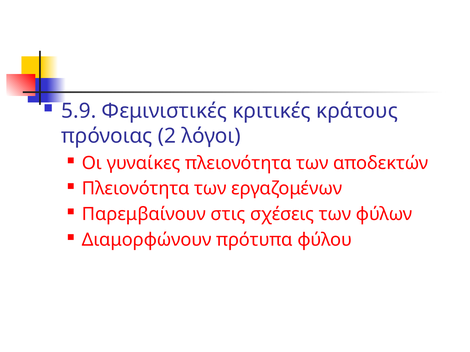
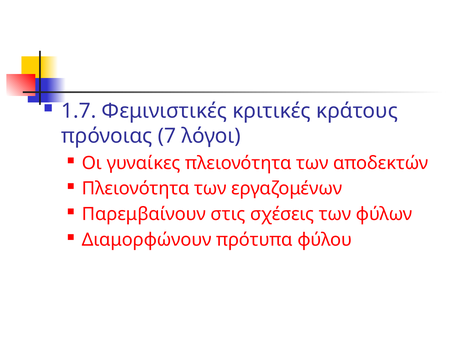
5.9: 5.9 -> 1.7
2: 2 -> 7
